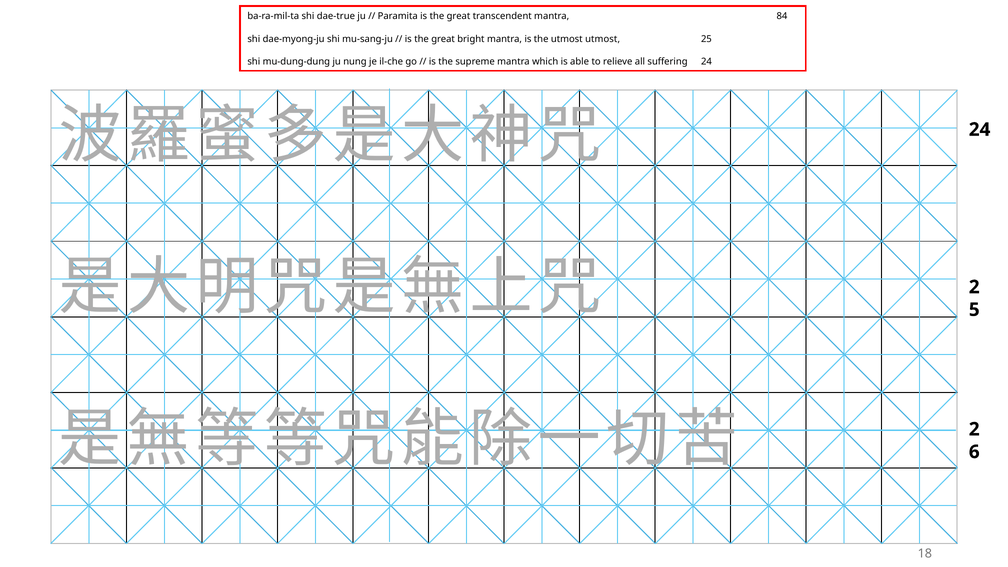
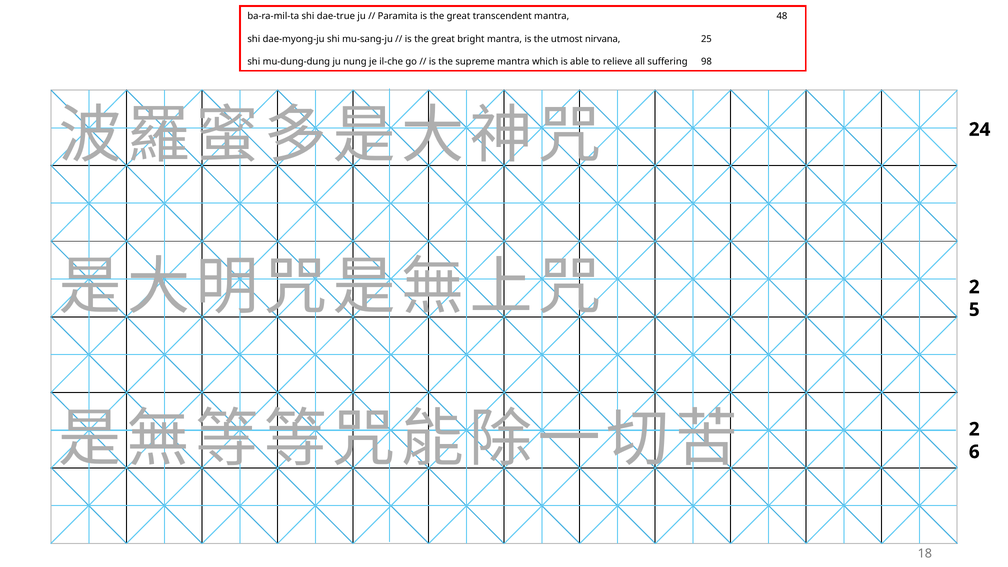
84: 84 -> 48
utmost utmost: utmost -> nirvana
suffering 24: 24 -> 98
